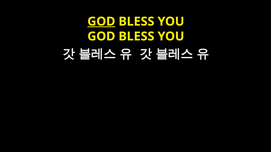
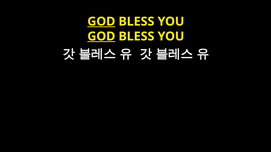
GOD at (101, 36) underline: none -> present
